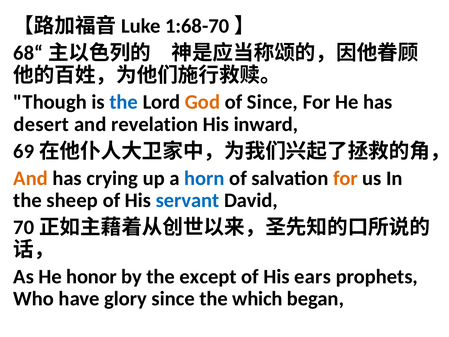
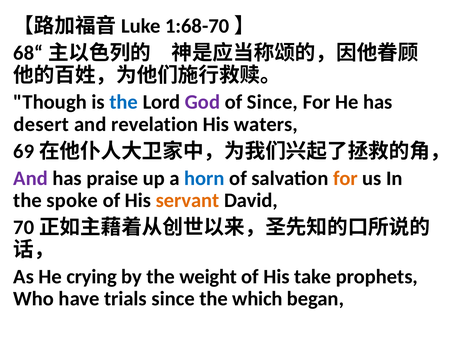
God colour: orange -> purple
inward: inward -> waters
And at (31, 178) colour: orange -> purple
crying: crying -> praise
sheep: sheep -> spoke
servant colour: blue -> orange
honor: honor -> crying
except: except -> weight
ears: ears -> take
glory: glory -> trials
